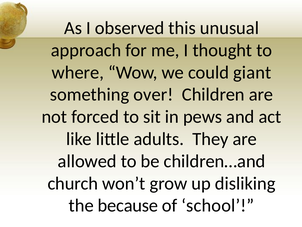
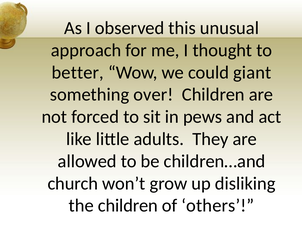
where: where -> better
the because: because -> children
school: school -> others
